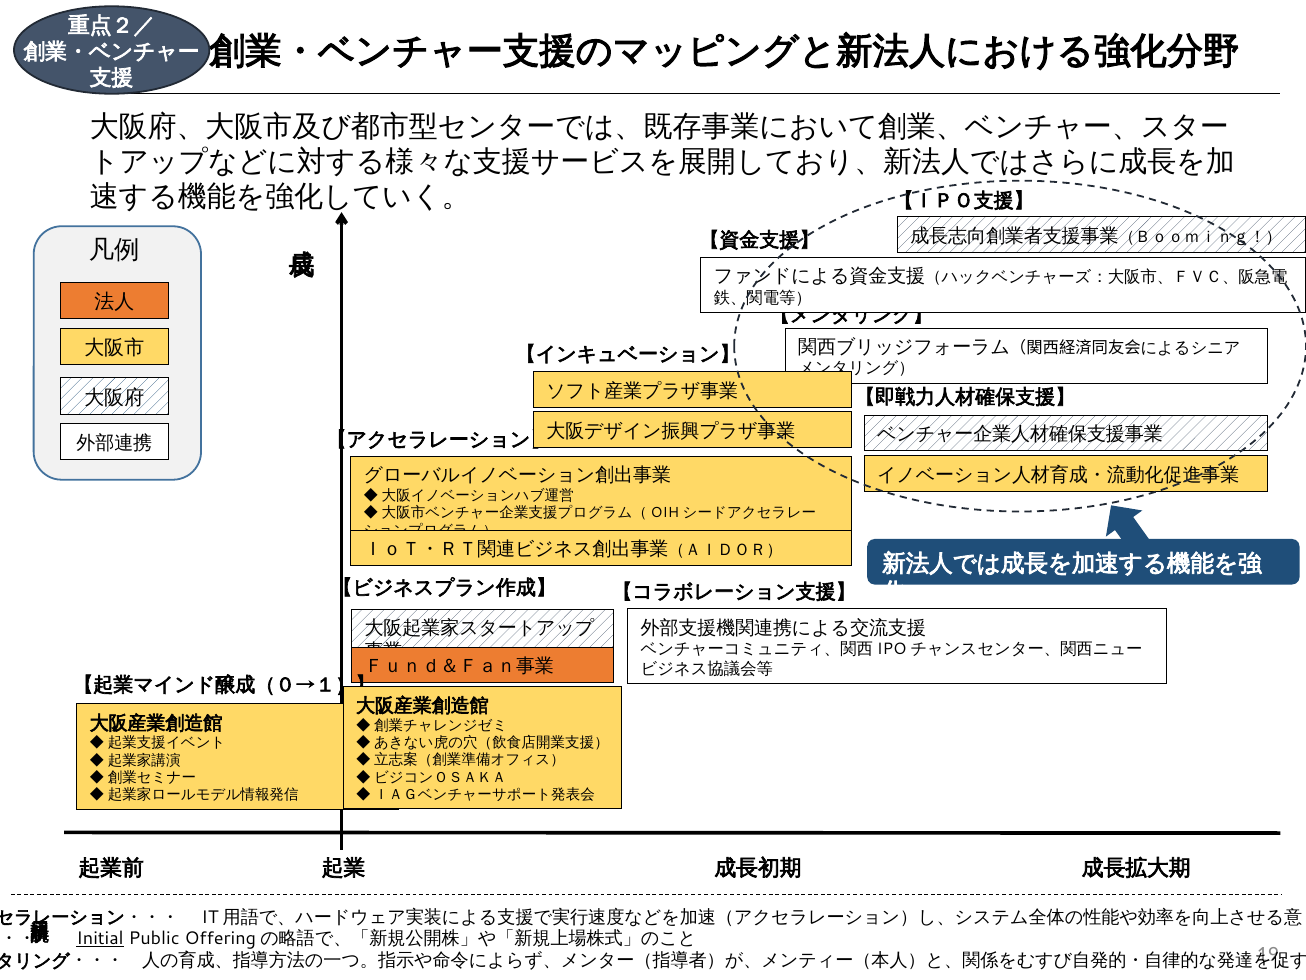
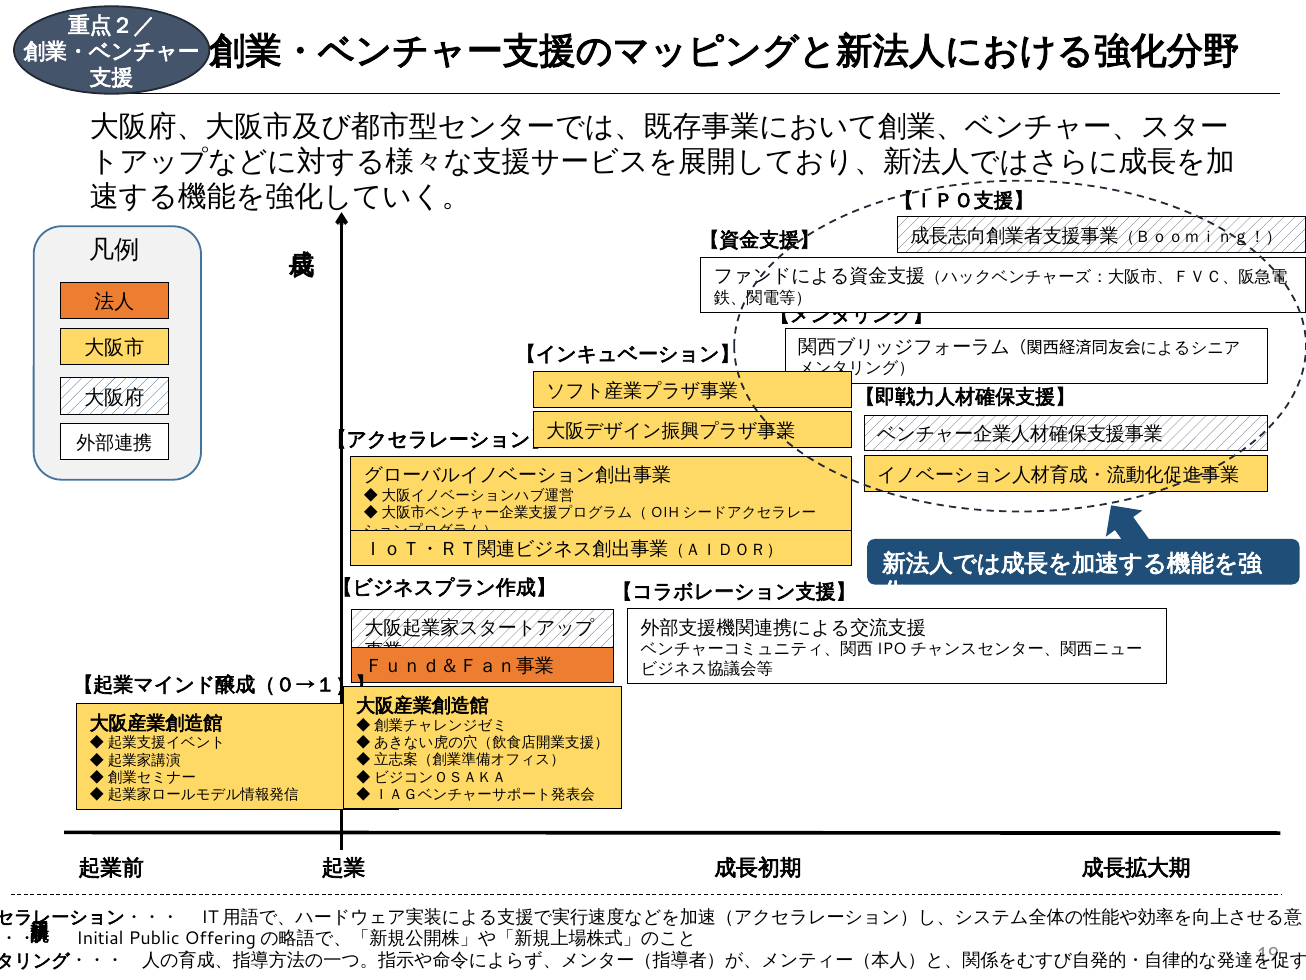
Initial underline: present -> none
